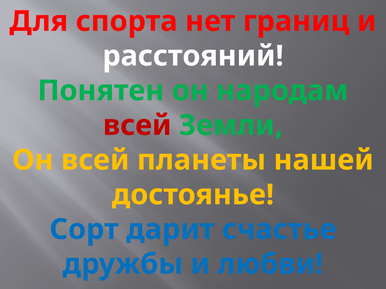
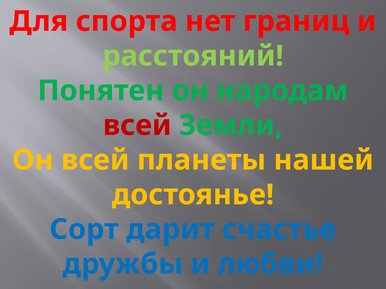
расстояний colour: white -> light green
